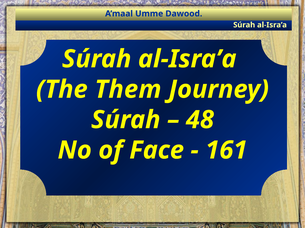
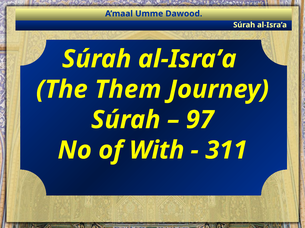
48: 48 -> 97
Face: Face -> With
161: 161 -> 311
